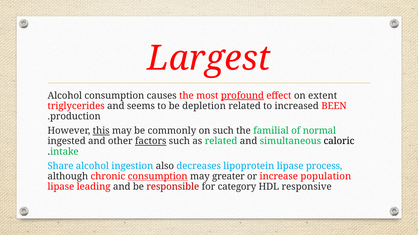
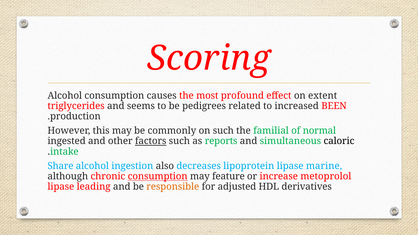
Largest: Largest -> Scoring
profound underline: present -> none
depletion: depletion -> pedigrees
this underline: present -> none
as related: related -> reports
process: process -> marine
greater: greater -> feature
population: population -> metoprolol
responsible colour: red -> orange
category: category -> adjusted
responsive: responsive -> derivatives
